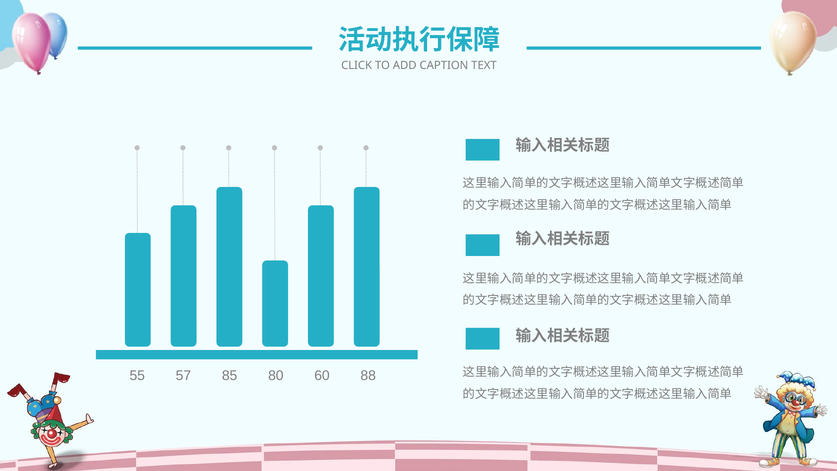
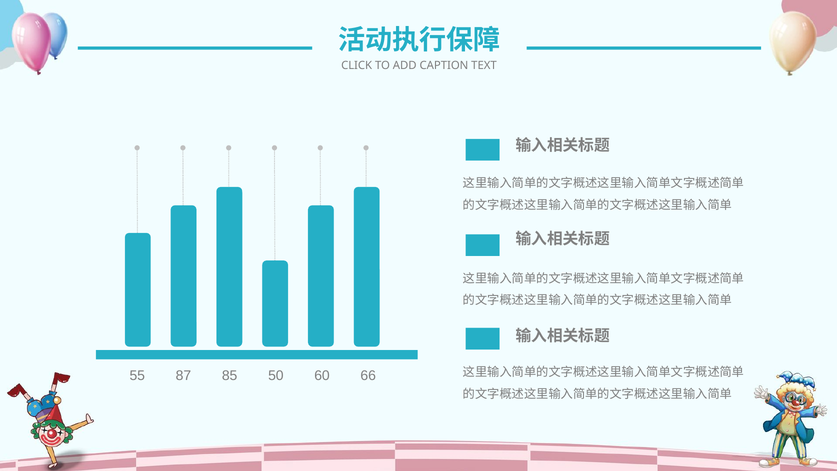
57: 57 -> 87
80: 80 -> 50
88: 88 -> 66
